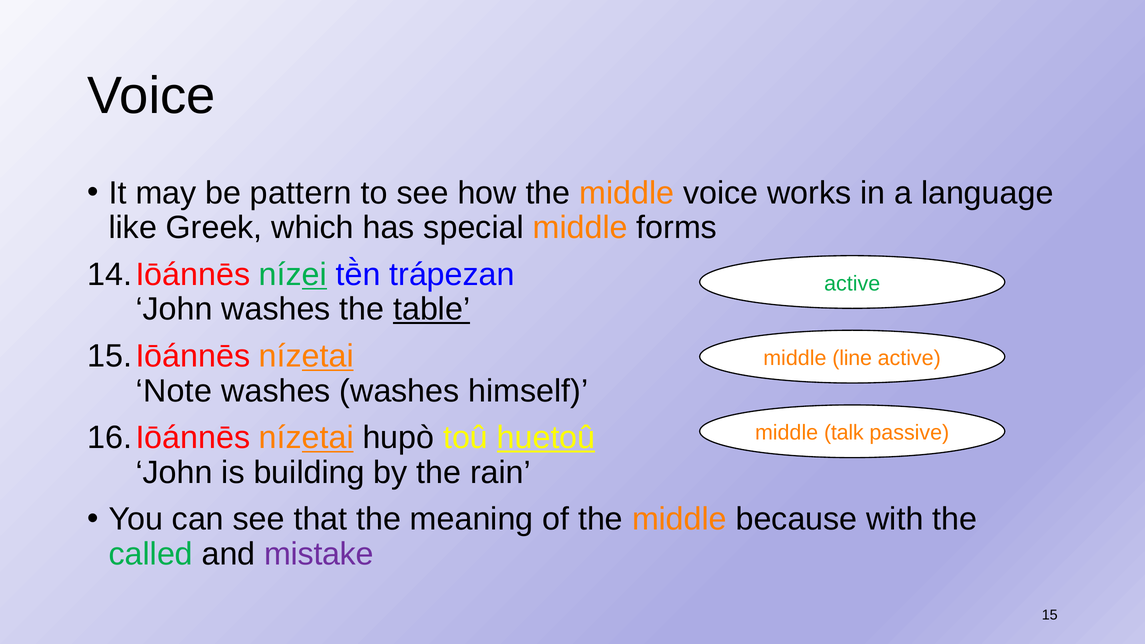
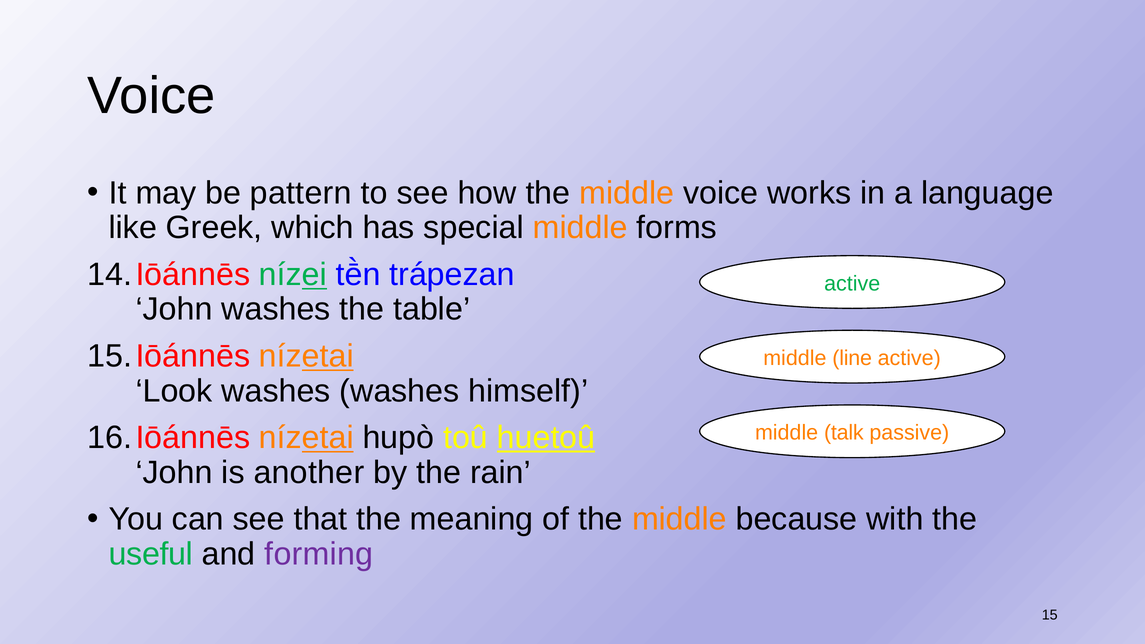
table underline: present -> none
Note: Note -> Look
building: building -> another
called: called -> useful
mistake: mistake -> forming
